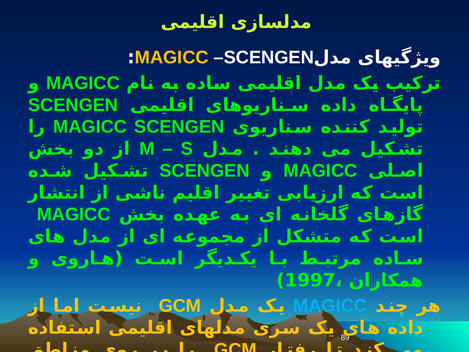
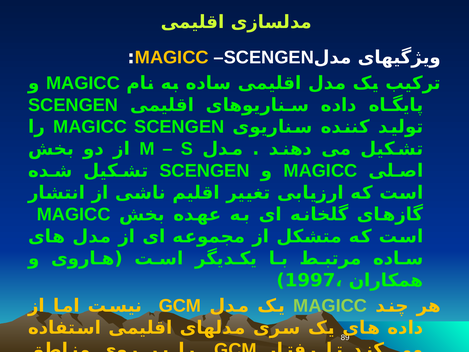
MAGICC at (330, 306) colour: light blue -> light green
